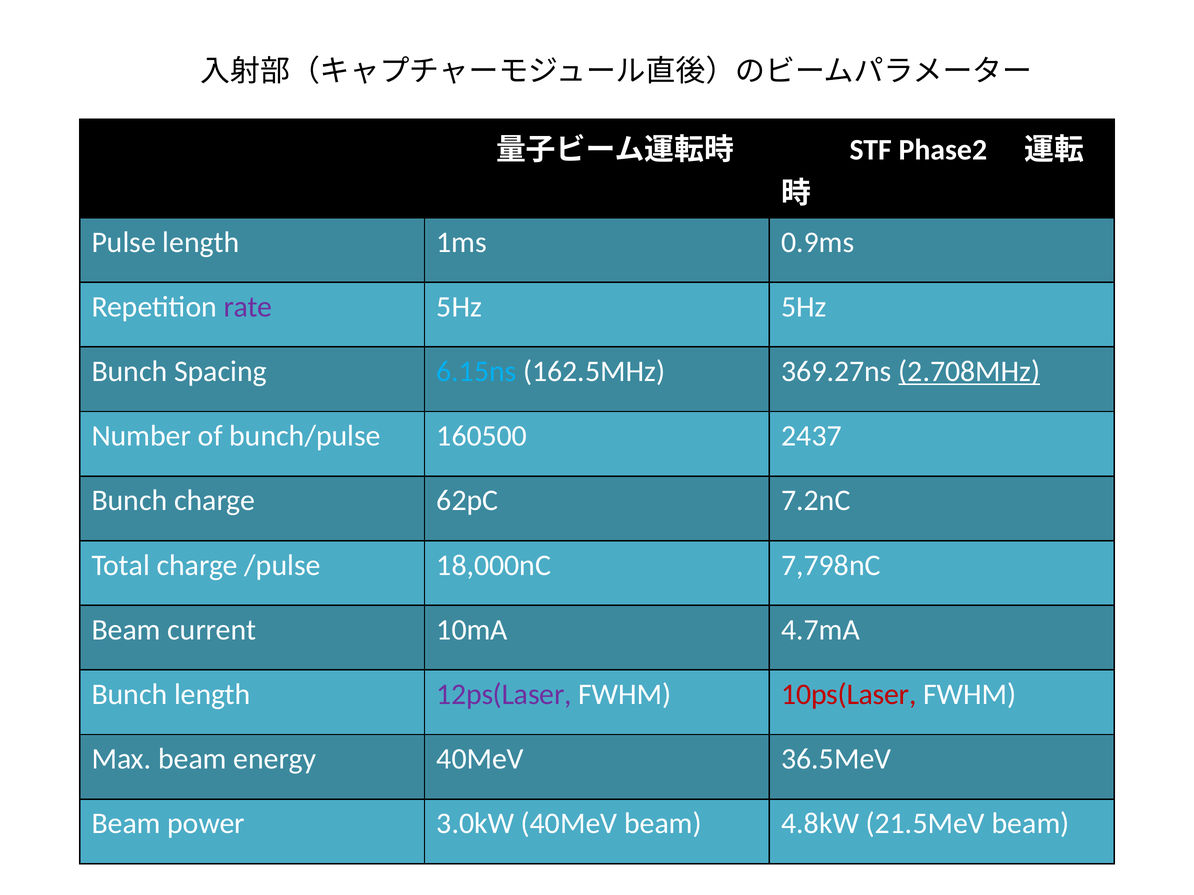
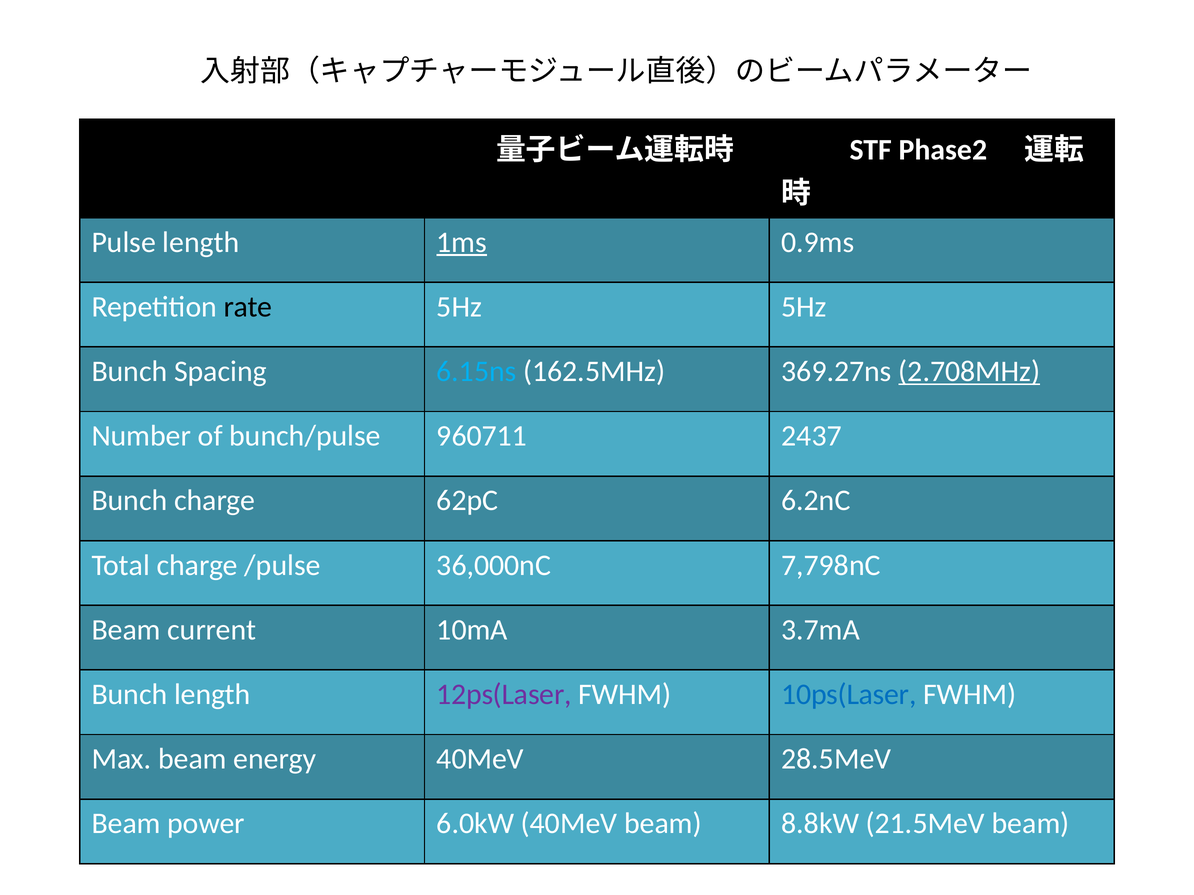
1ms underline: none -> present
rate colour: purple -> black
160500: 160500 -> 960711
7.2nC: 7.2nC -> 6.2nC
18,000nC: 18,000nC -> 36,000nC
4.7mA: 4.7mA -> 3.7mA
10ps(Laser colour: red -> blue
36.5MeV: 36.5MeV -> 28.5MeV
3.0kW: 3.0kW -> 6.0kW
4.8kW: 4.8kW -> 8.8kW
